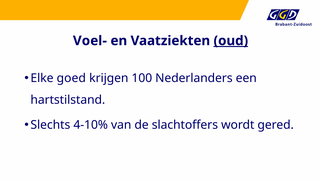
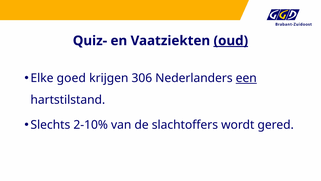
Voel-: Voel- -> Quiz-
100: 100 -> 306
een underline: none -> present
4-10%: 4-10% -> 2-10%
